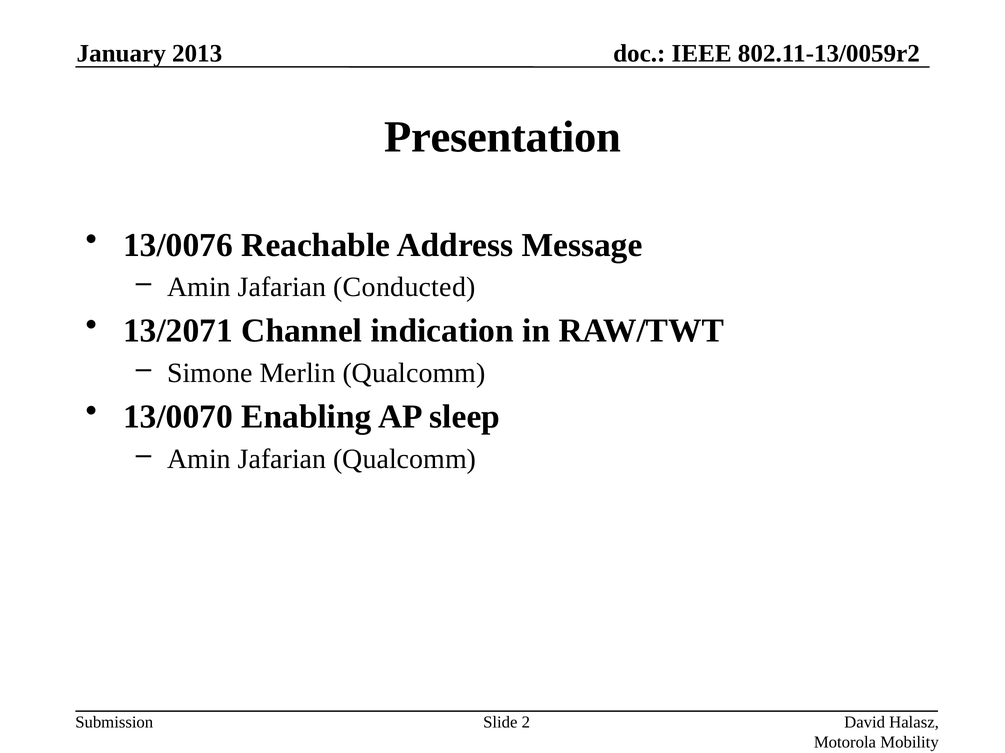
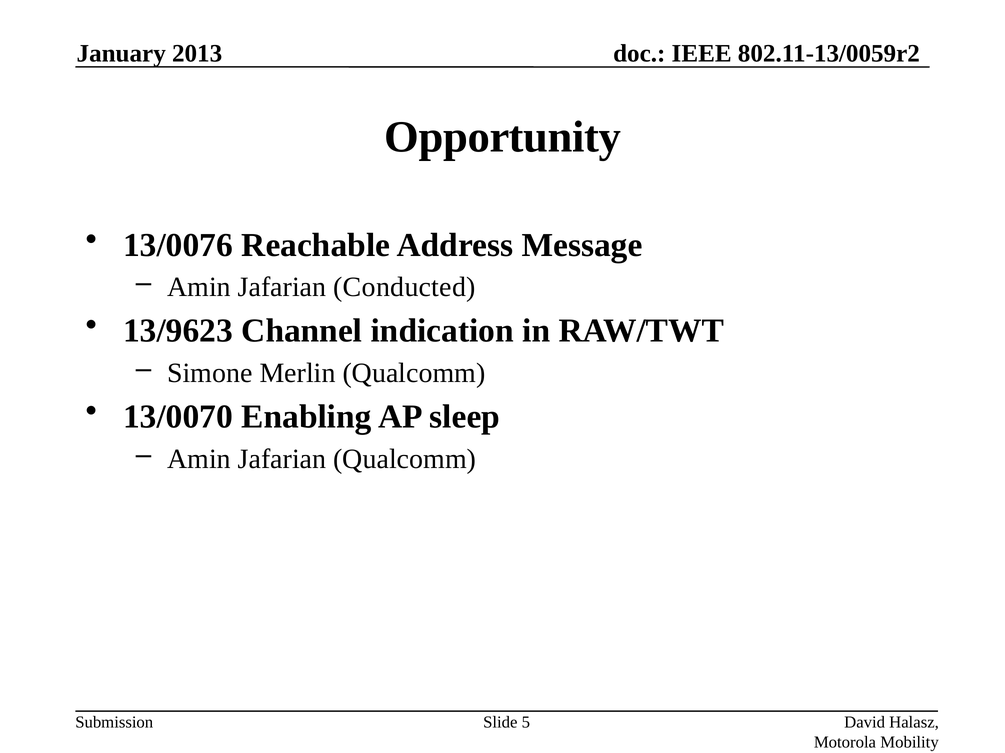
Presentation: Presentation -> Opportunity
13/2071: 13/2071 -> 13/9623
2: 2 -> 5
